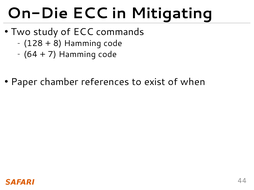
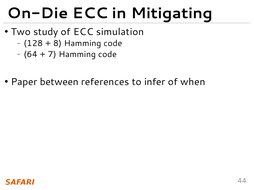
commands: commands -> simulation
chamber: chamber -> between
exist: exist -> infer
